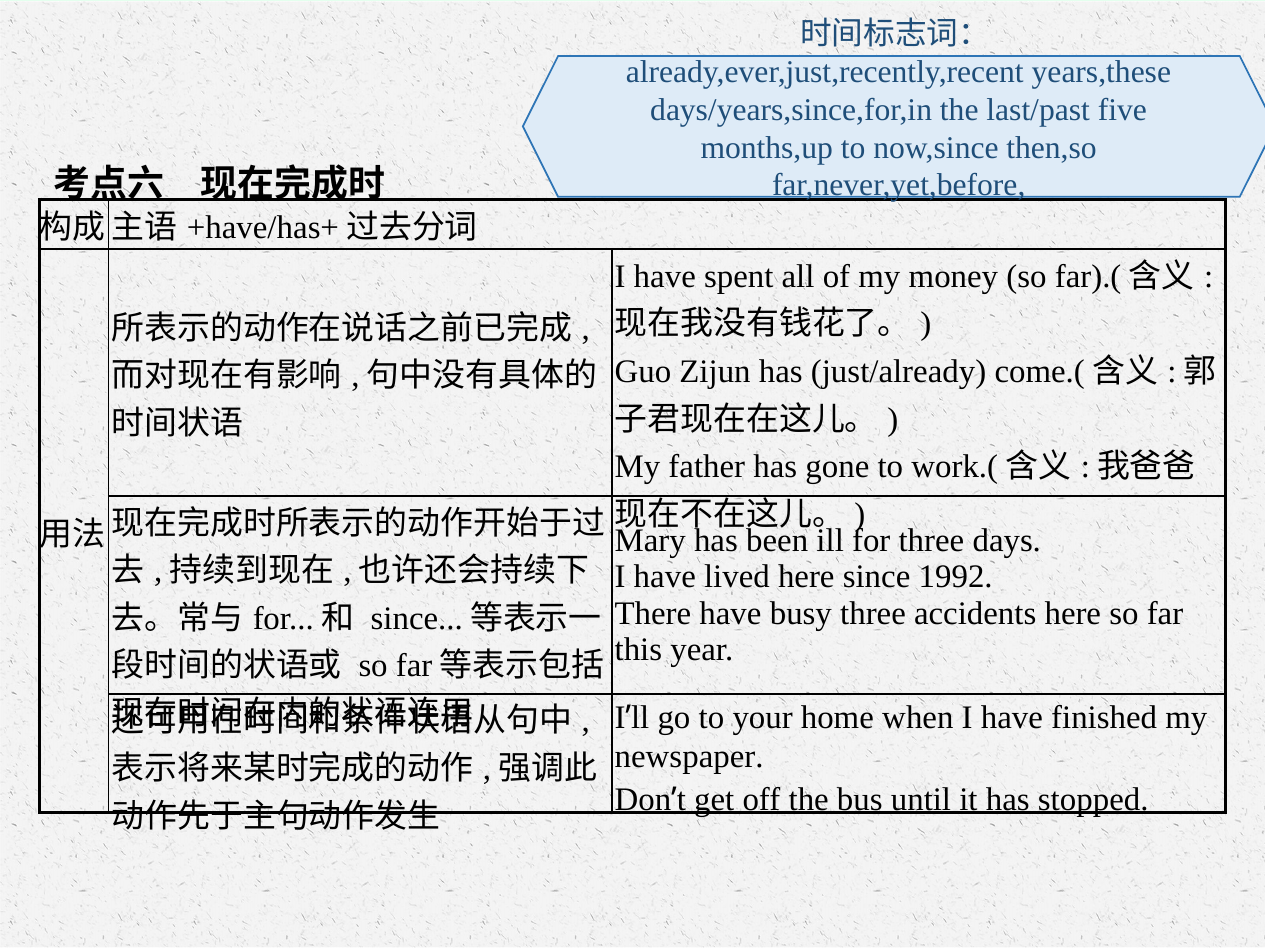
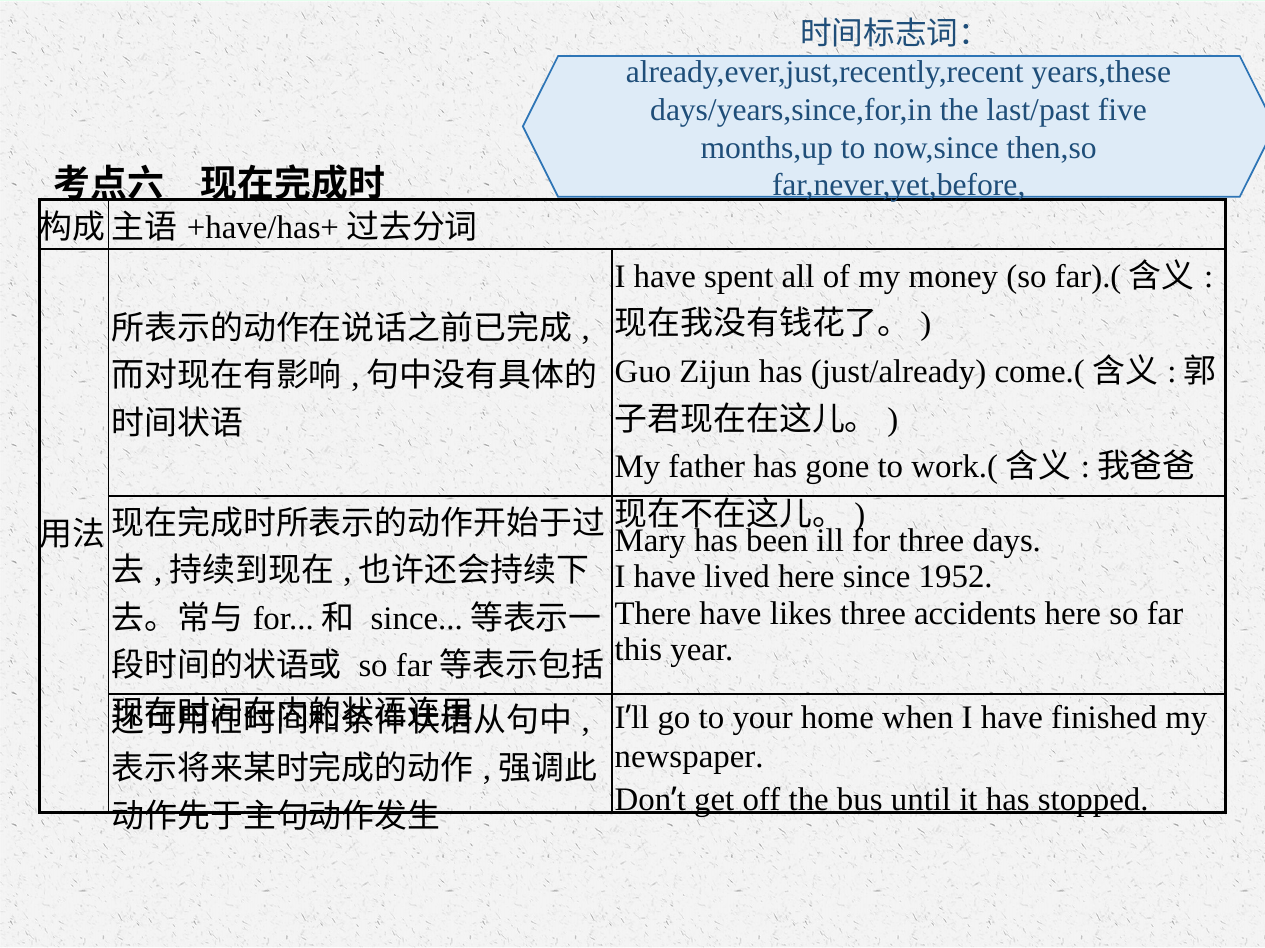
1992: 1992 -> 1952
busy: busy -> likes
